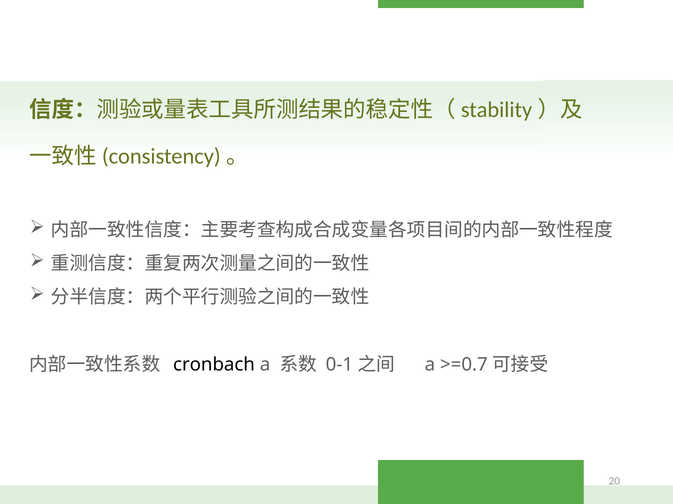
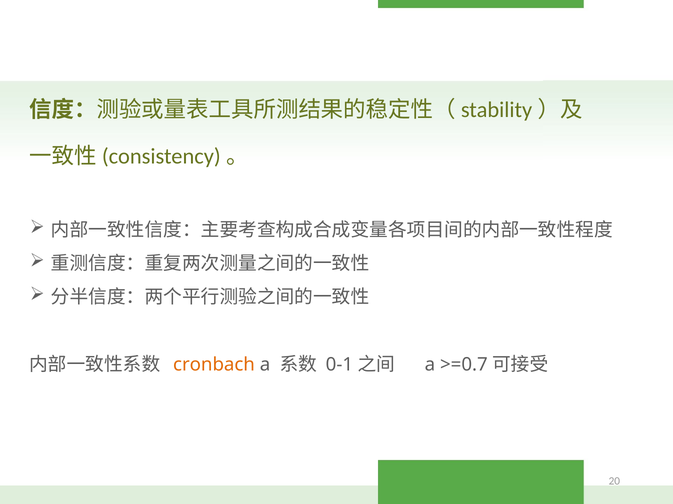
cronbach colour: black -> orange
